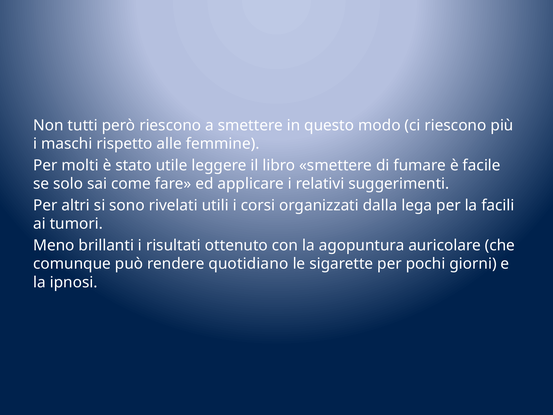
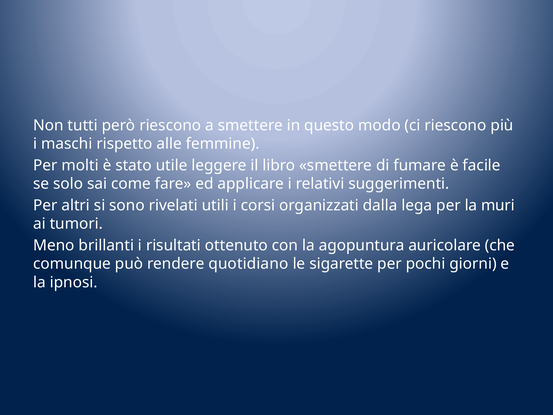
facili: facili -> muri
